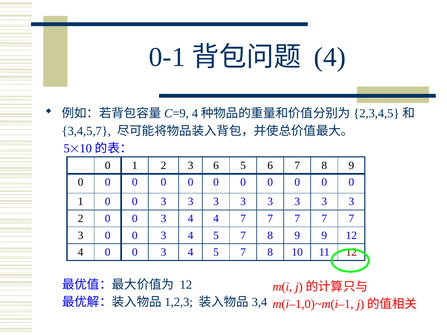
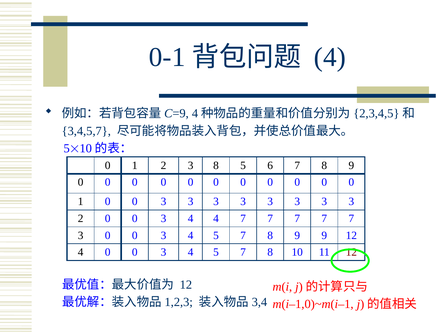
3 6: 6 -> 8
